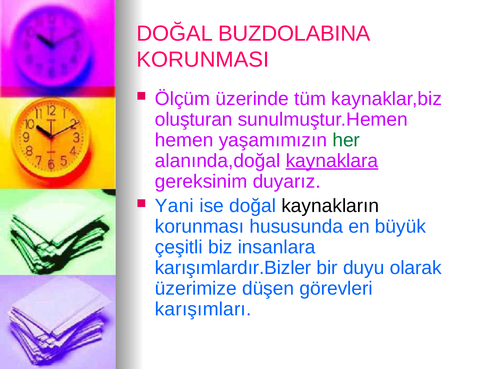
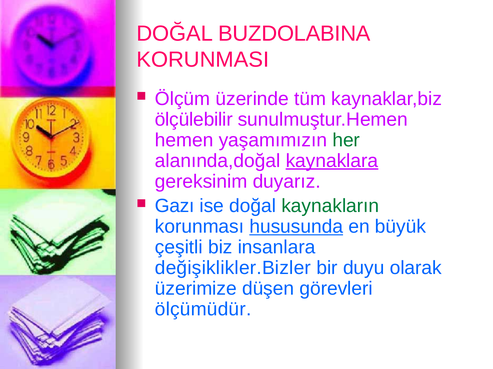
oluşturan: oluşturan -> ölçülebilir
Yani: Yani -> Gazı
kaynakların colour: black -> green
hususunda underline: none -> present
karışımlardır.Bizler: karışımlardır.Bizler -> değişiklikler.Bizler
karışımları: karışımları -> ölçümüdür
